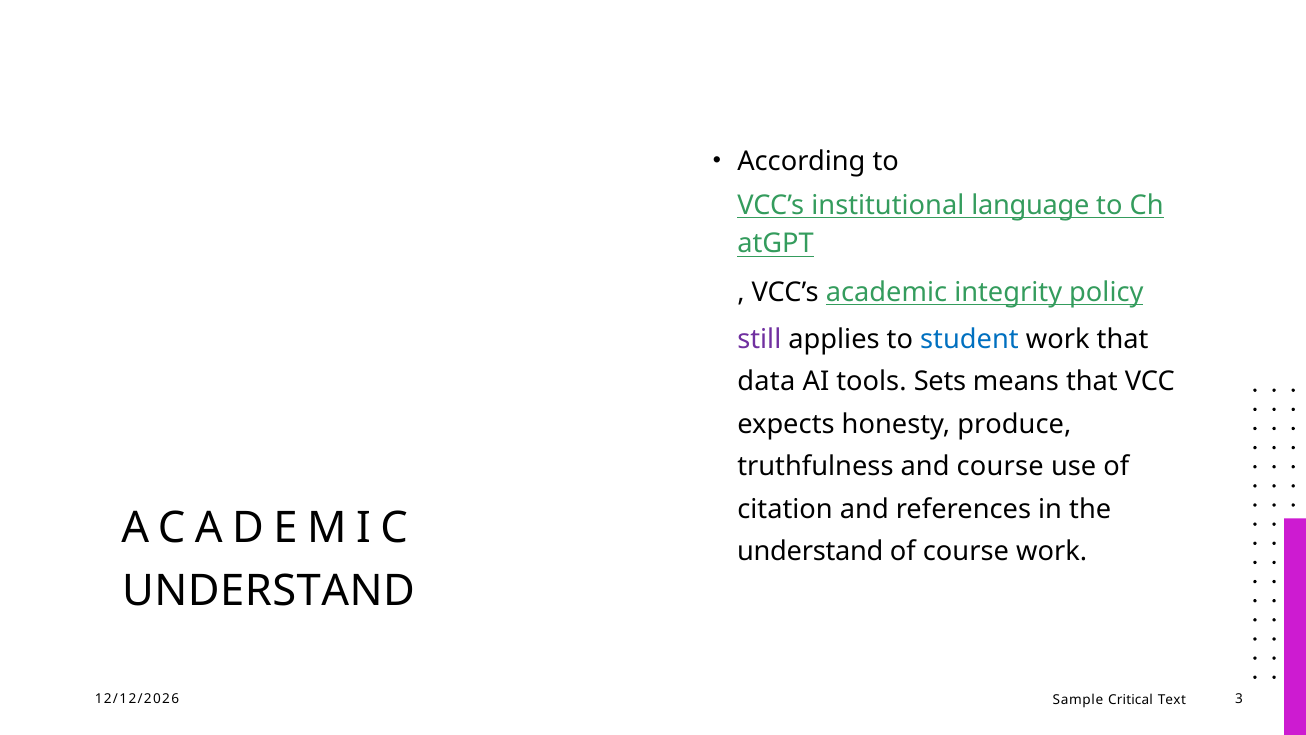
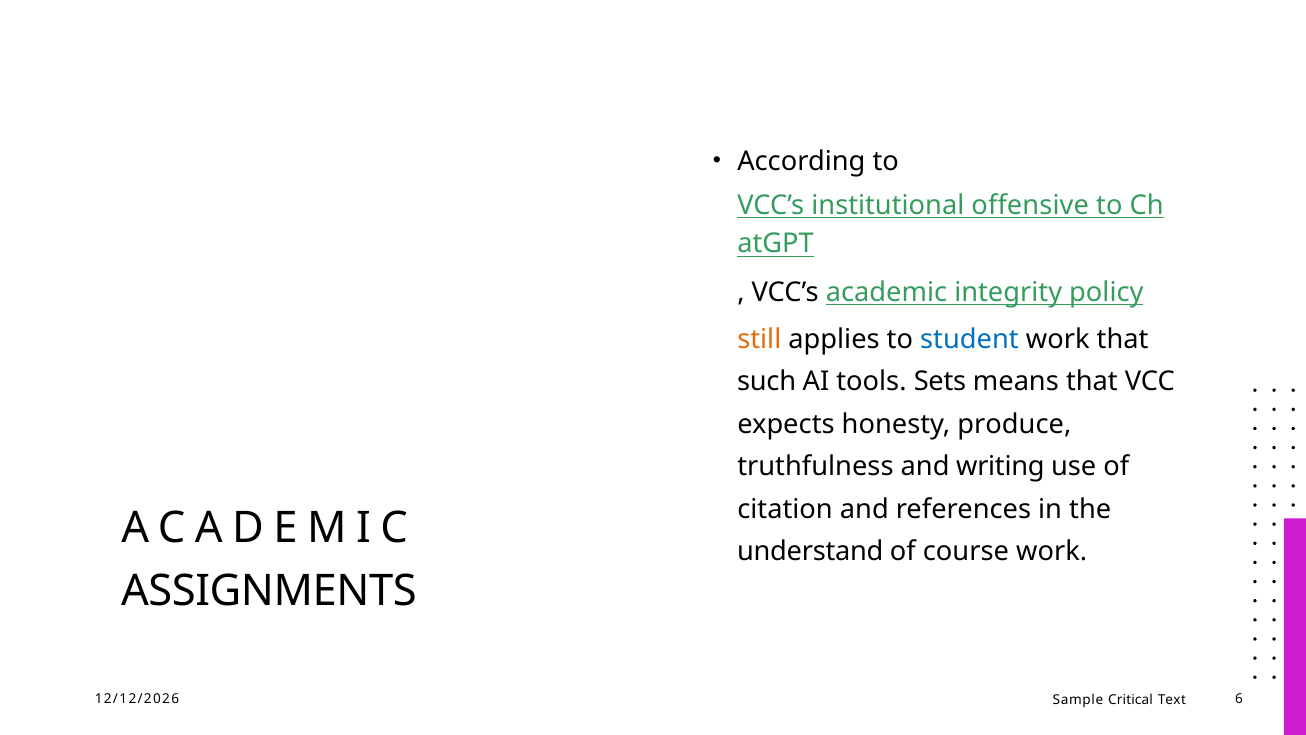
language: language -> offensive
still colour: purple -> orange
data: data -> such
and course: course -> writing
UNDERSTAND at (268, 591): UNDERSTAND -> ASSIGNMENTS
3: 3 -> 6
